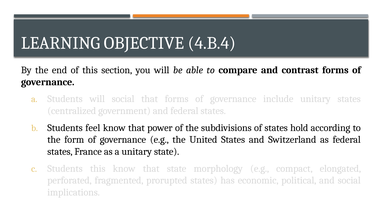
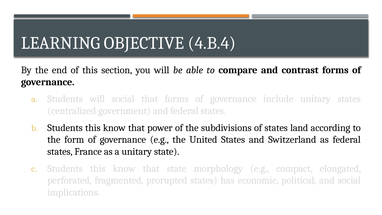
feel at (93, 128): feel -> this
hold: hold -> land
